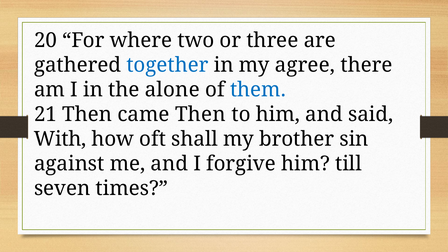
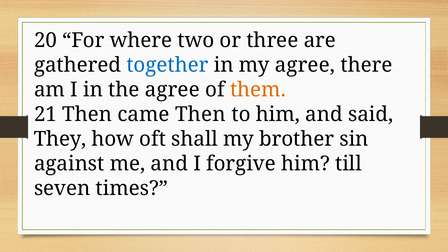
the alone: alone -> agree
them colour: blue -> orange
With: With -> They
